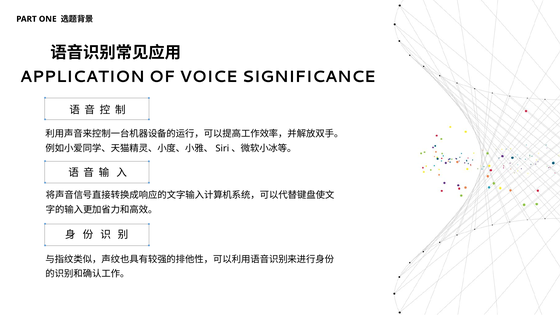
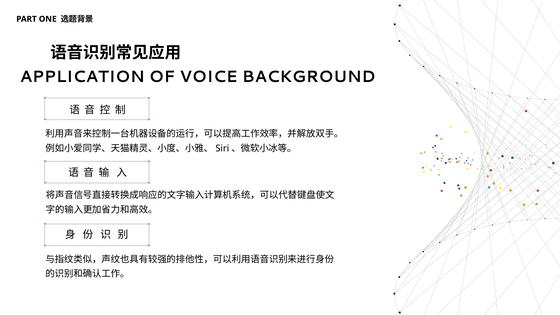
SIGNIFICANCE: SIGNIFICANCE -> BACKGROUND
